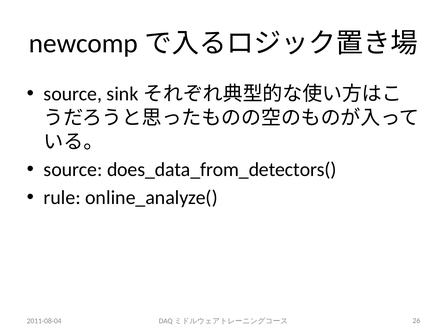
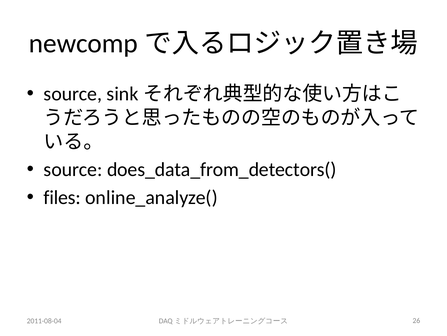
rule: rule -> files
